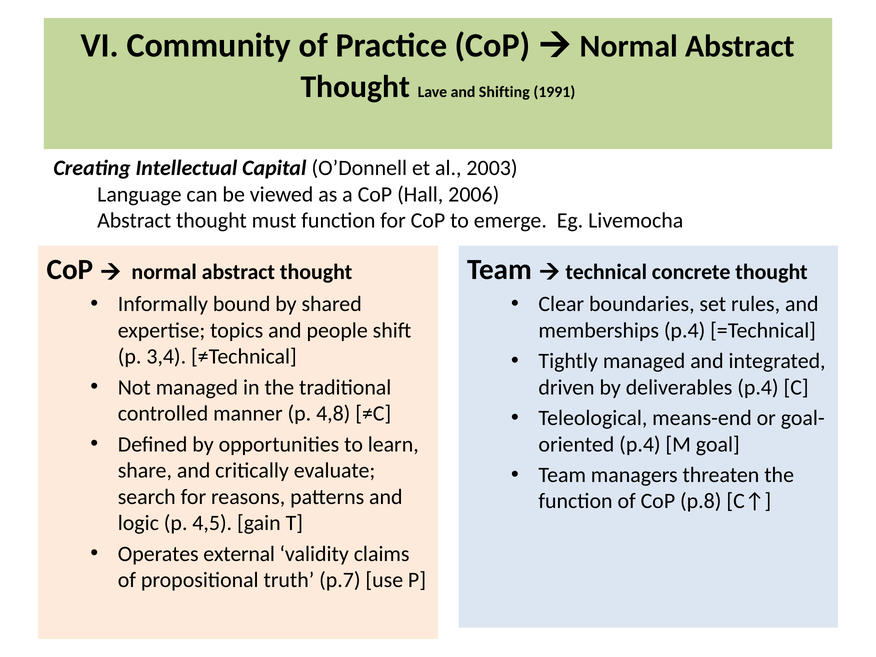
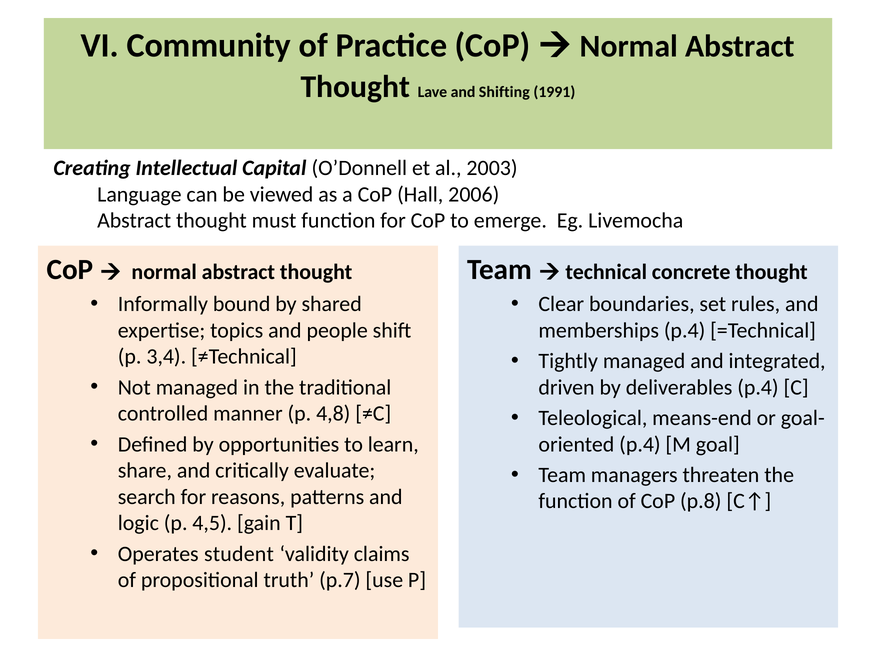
external: external -> student
